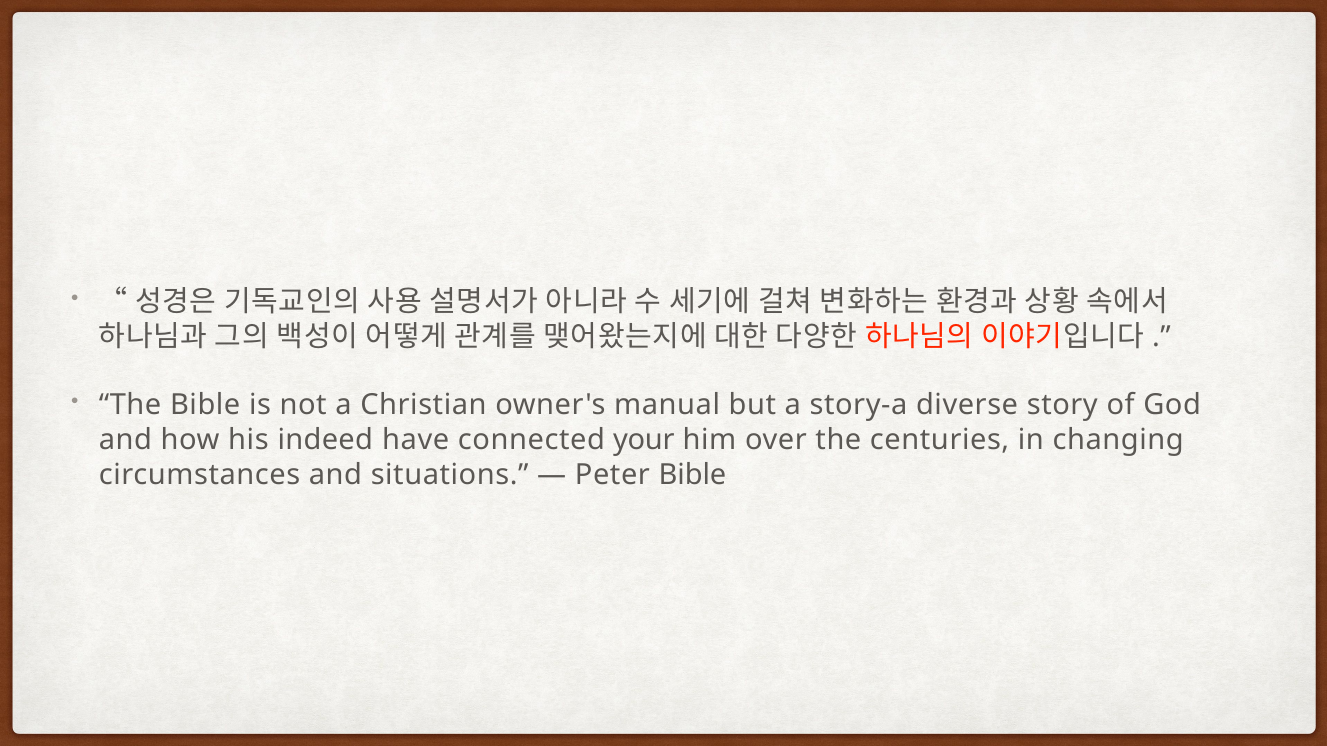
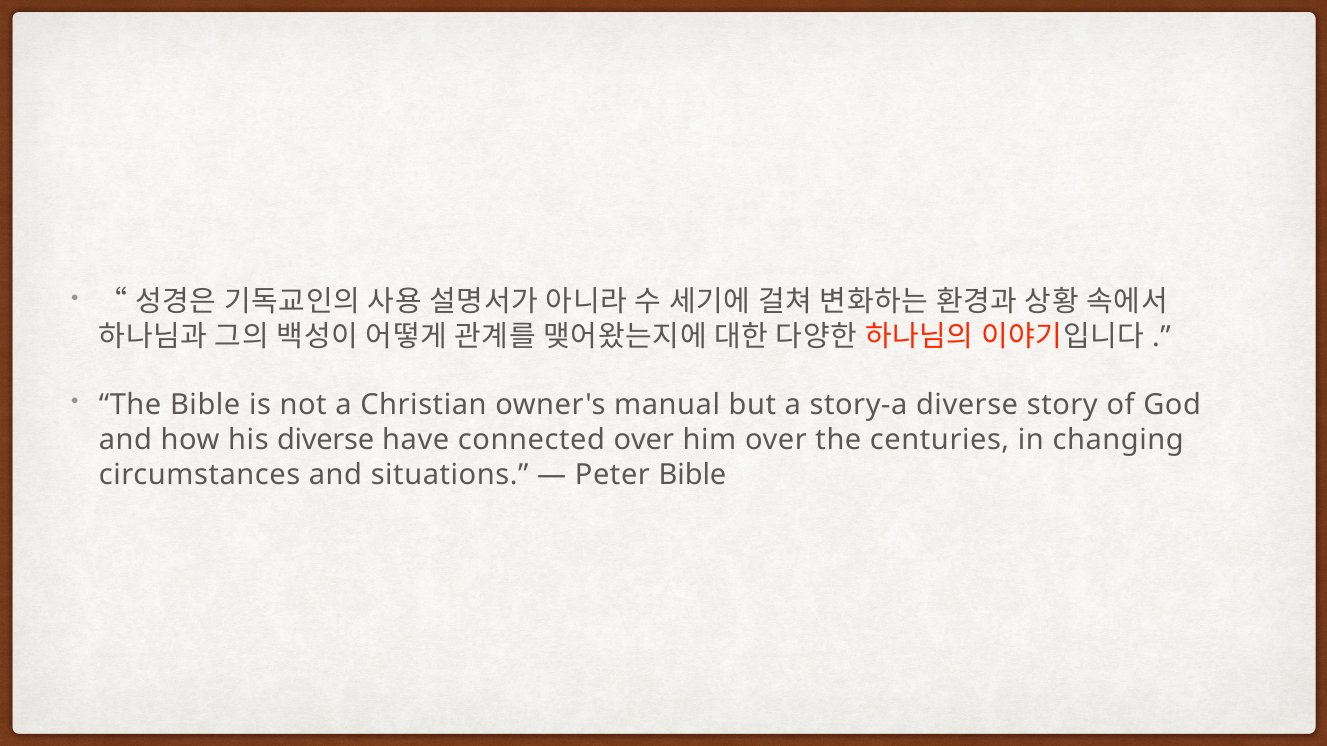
his indeed: indeed -> diverse
connected your: your -> over
